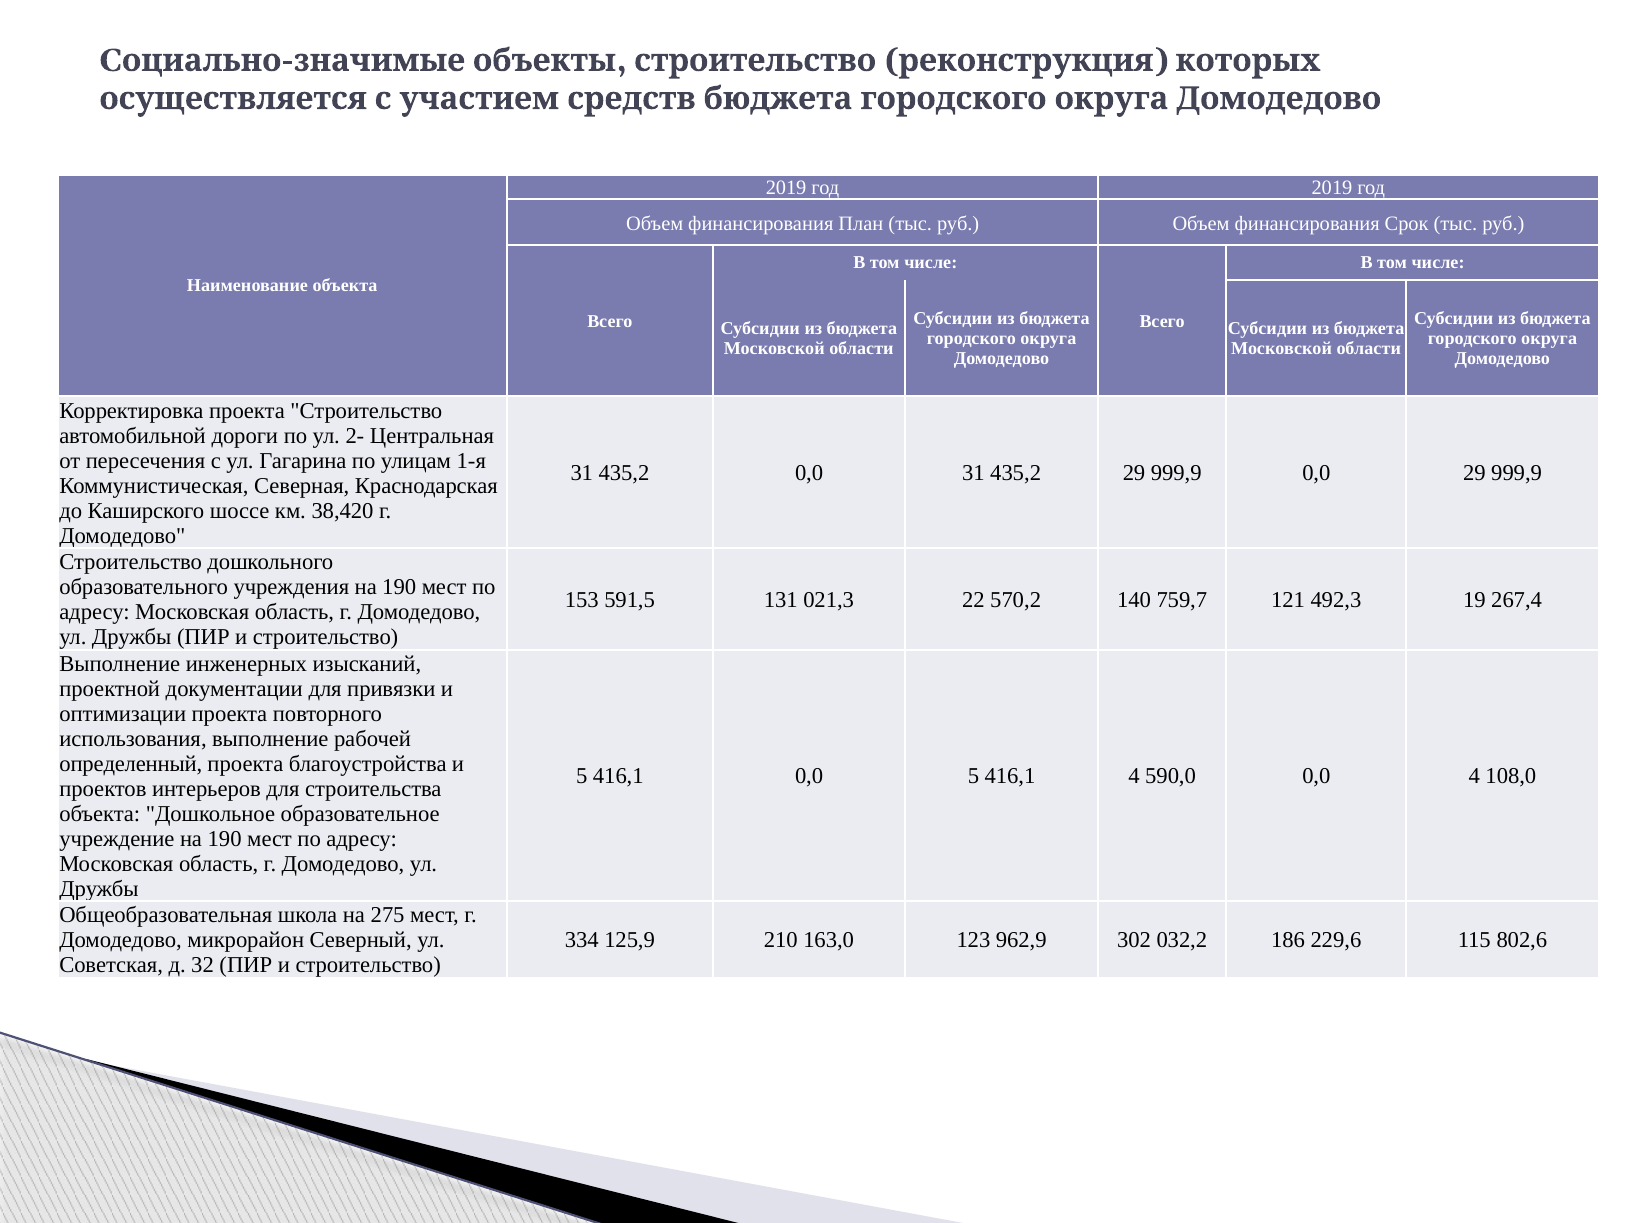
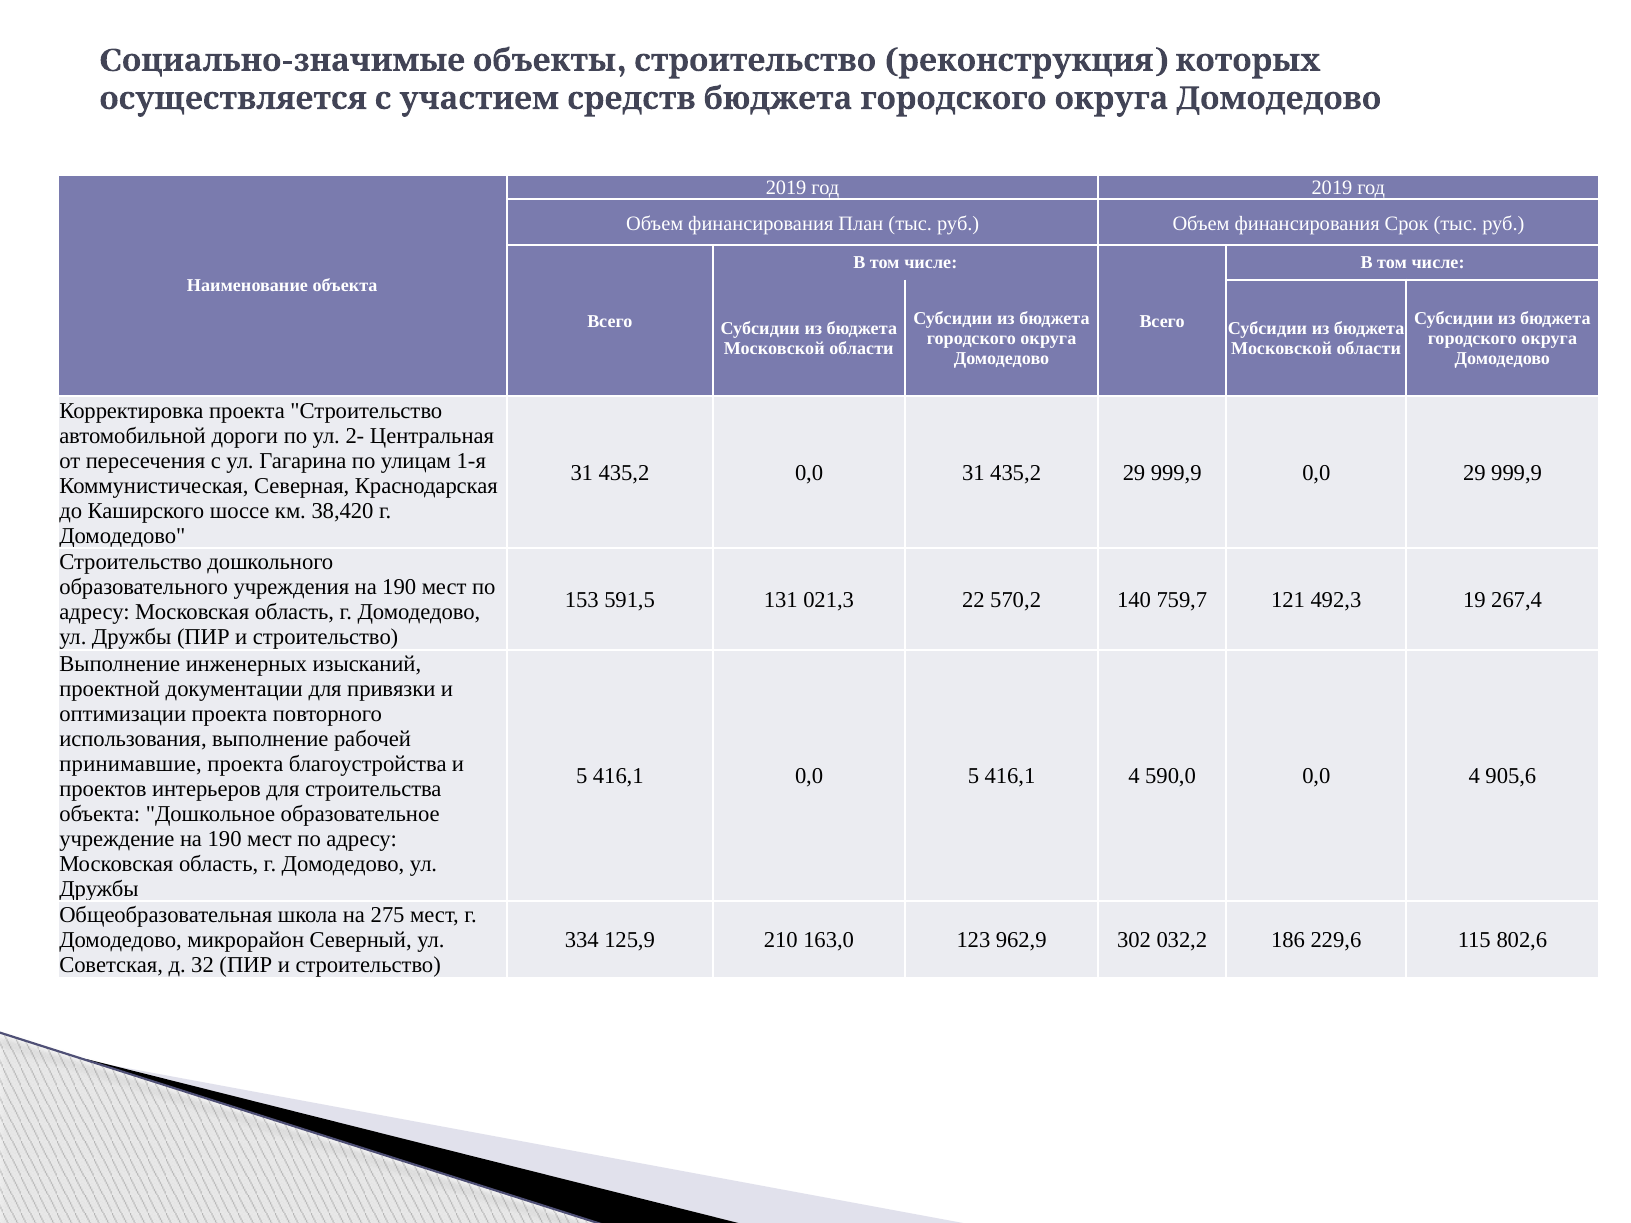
определенный: определенный -> принимавшие
108,0: 108,0 -> 905,6
